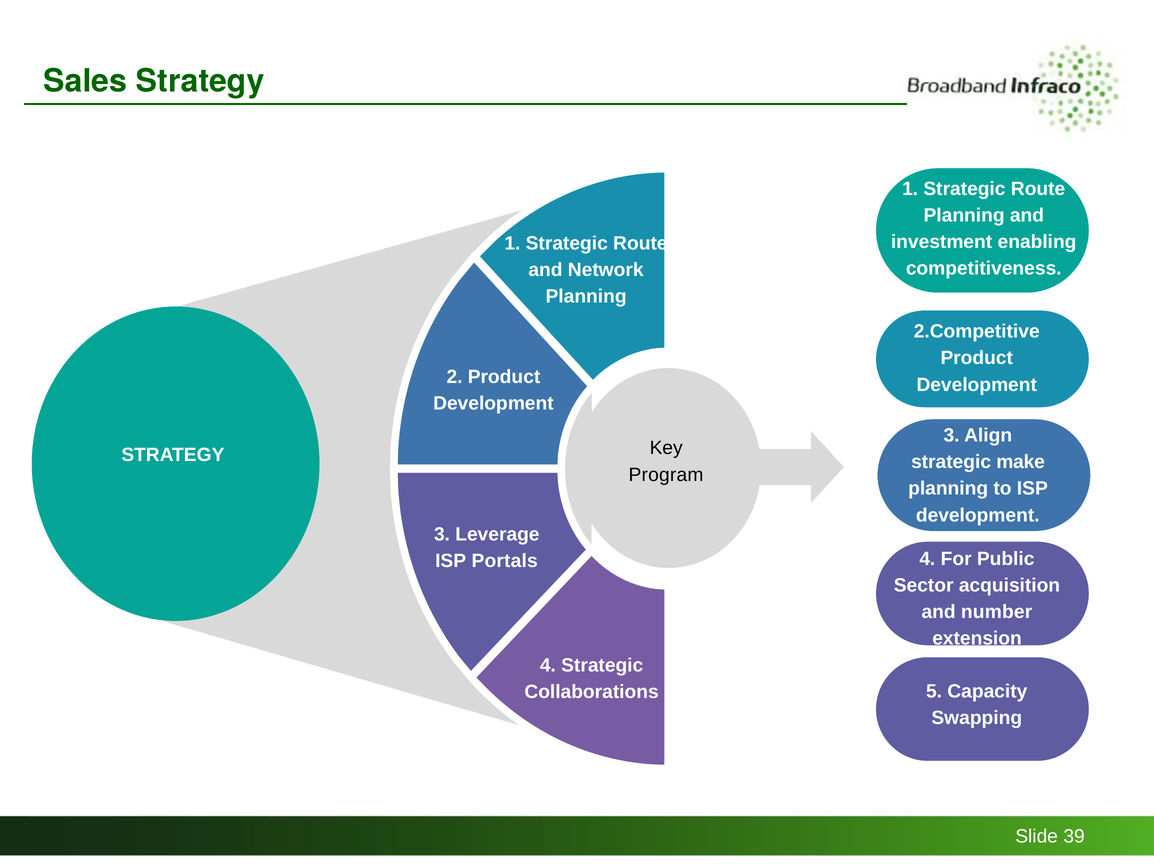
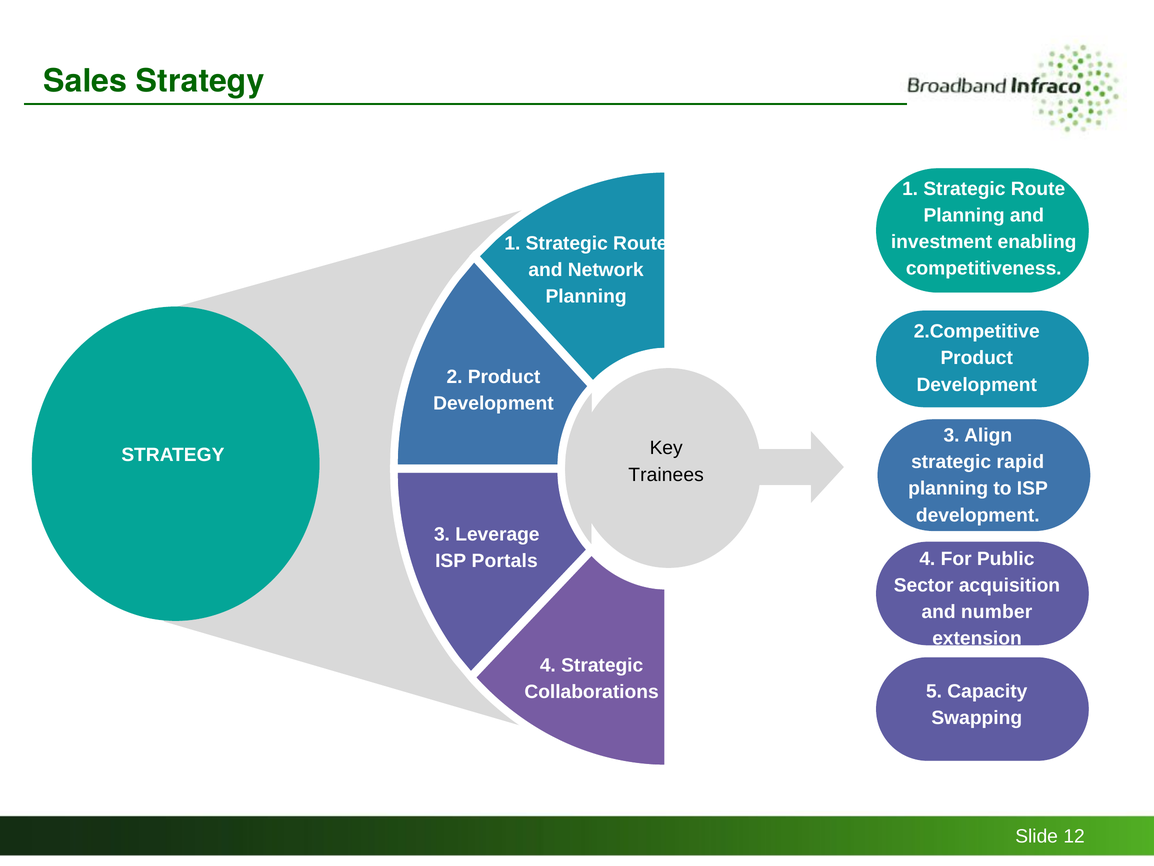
make: make -> rapid
Program: Program -> Trainees
39: 39 -> 12
